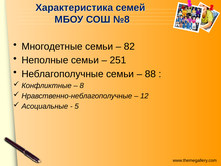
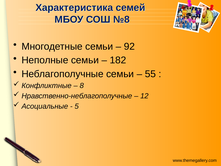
82: 82 -> 92
251: 251 -> 182
88: 88 -> 55
